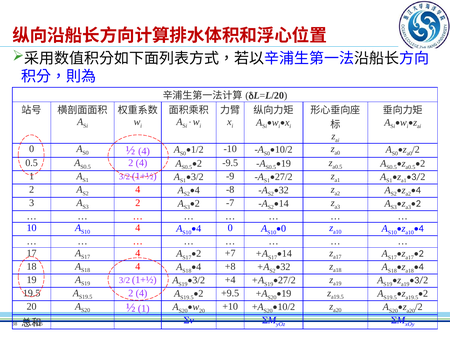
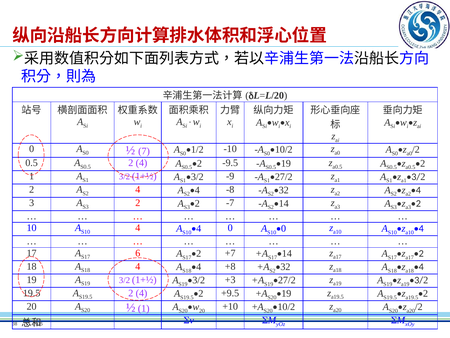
½ 4: 4 -> 7
4 at (138, 253): 4 -> 6
+4: +4 -> +3
